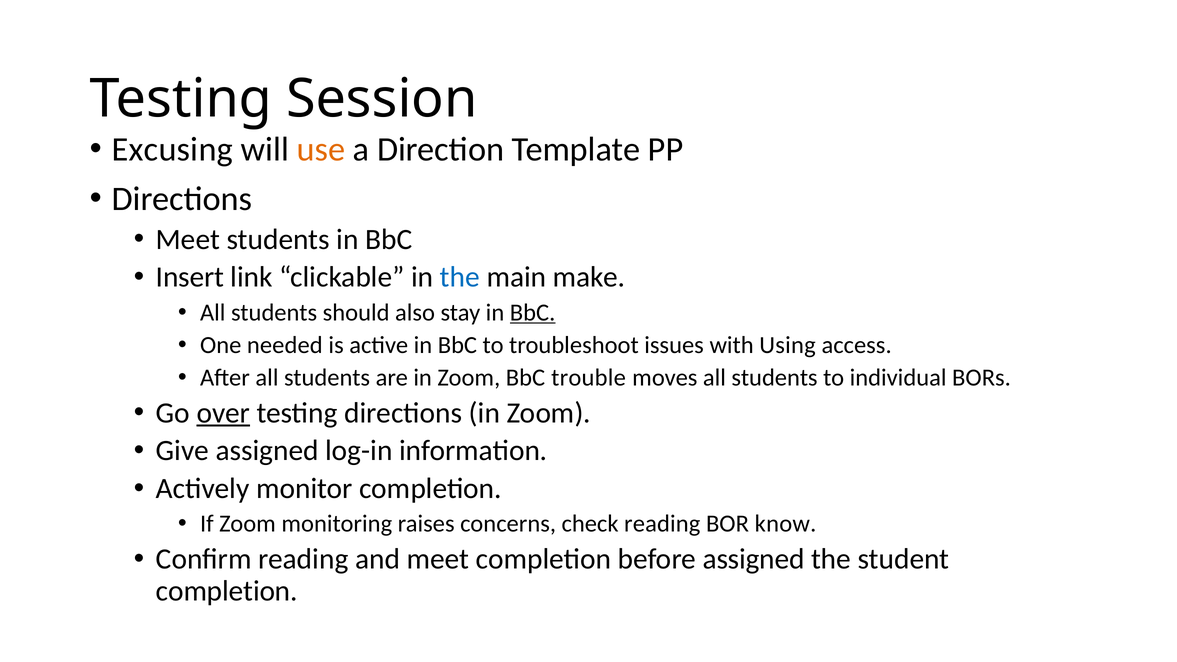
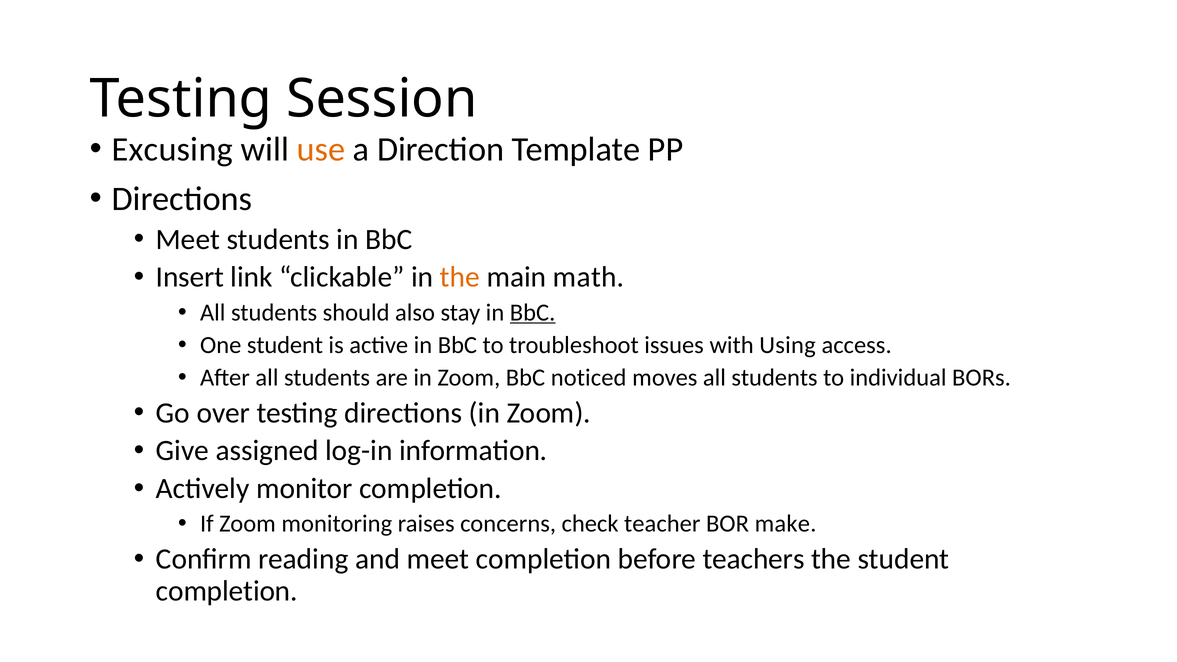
the at (460, 277) colour: blue -> orange
make: make -> math
One needed: needed -> student
trouble: trouble -> noticed
over underline: present -> none
check reading: reading -> teacher
know: know -> make
before assigned: assigned -> teachers
